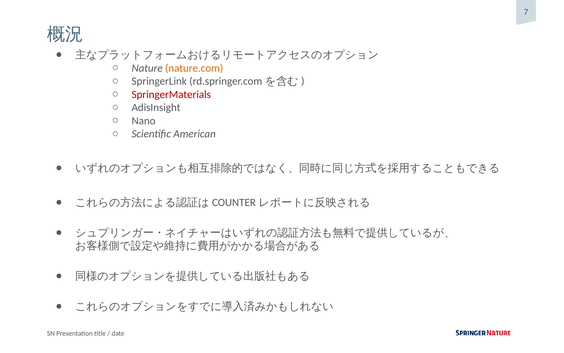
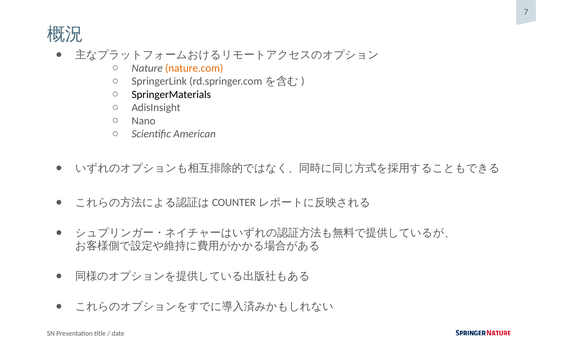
SpringerMaterials colour: red -> black
